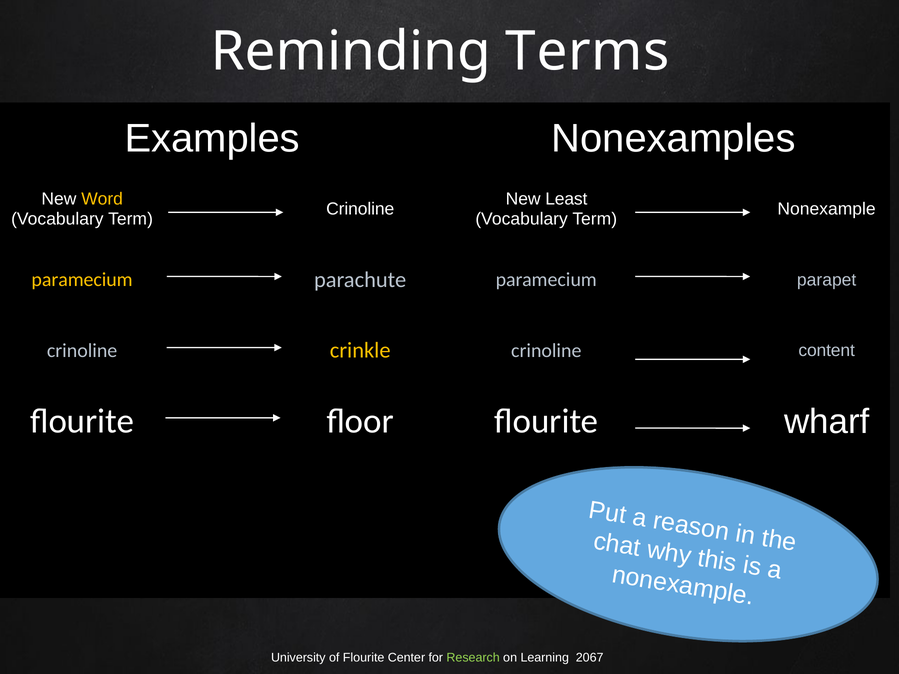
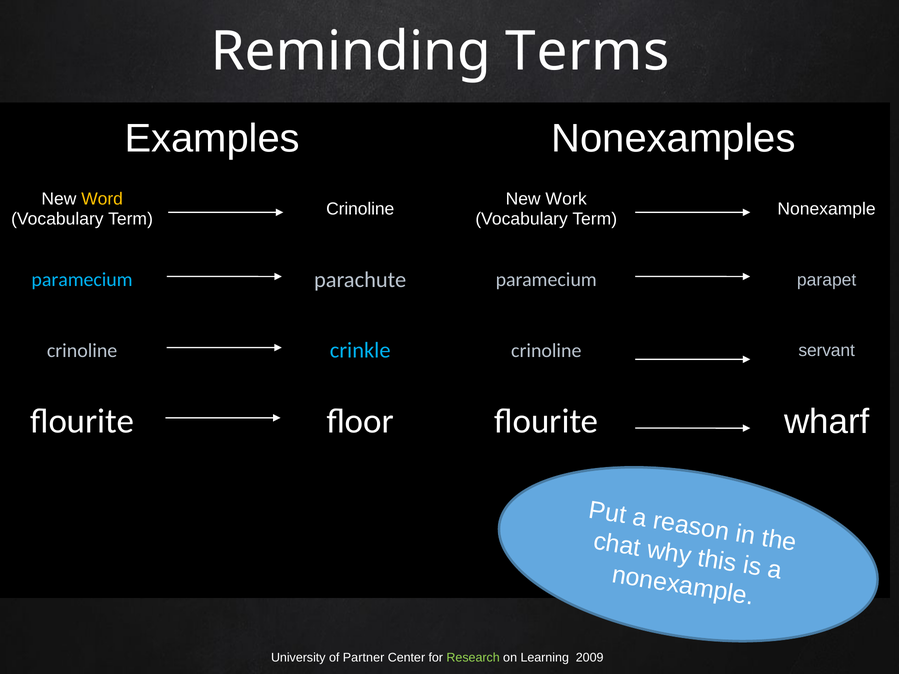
Least: Least -> Work
paramecium at (82, 280) colour: yellow -> light blue
crinkle colour: yellow -> light blue
content: content -> servant
of Flourite: Flourite -> Partner
2067: 2067 -> 2009
